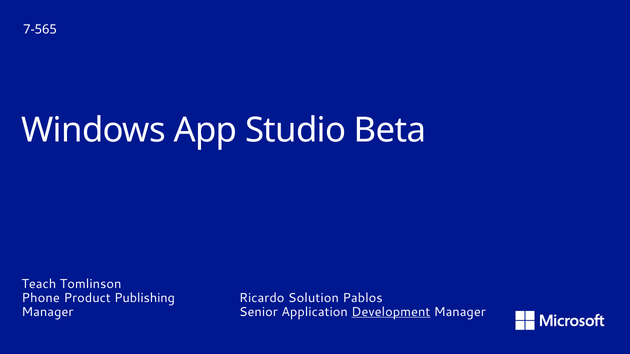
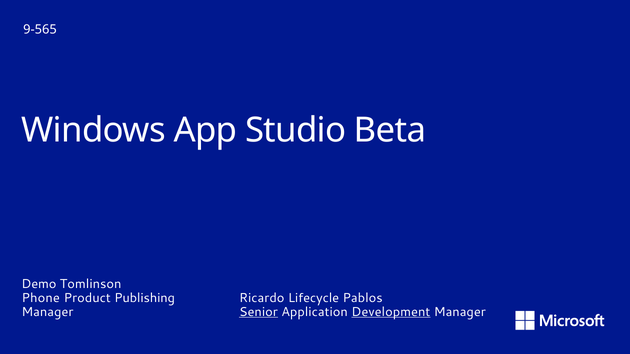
7-565: 7-565 -> 9-565
Teach: Teach -> Demo
Solution: Solution -> Lifecycle
Senior underline: none -> present
